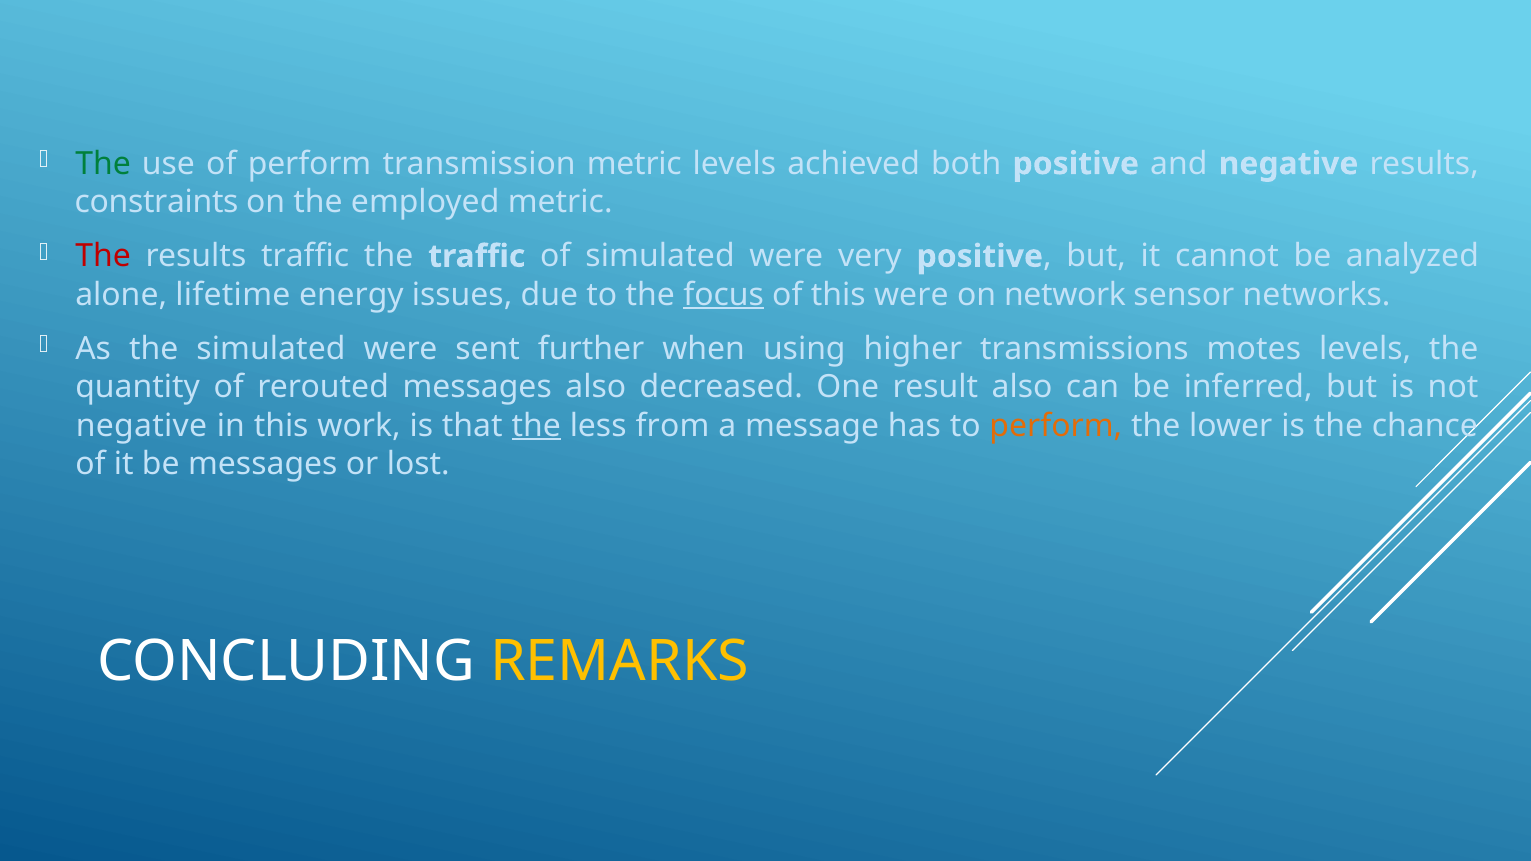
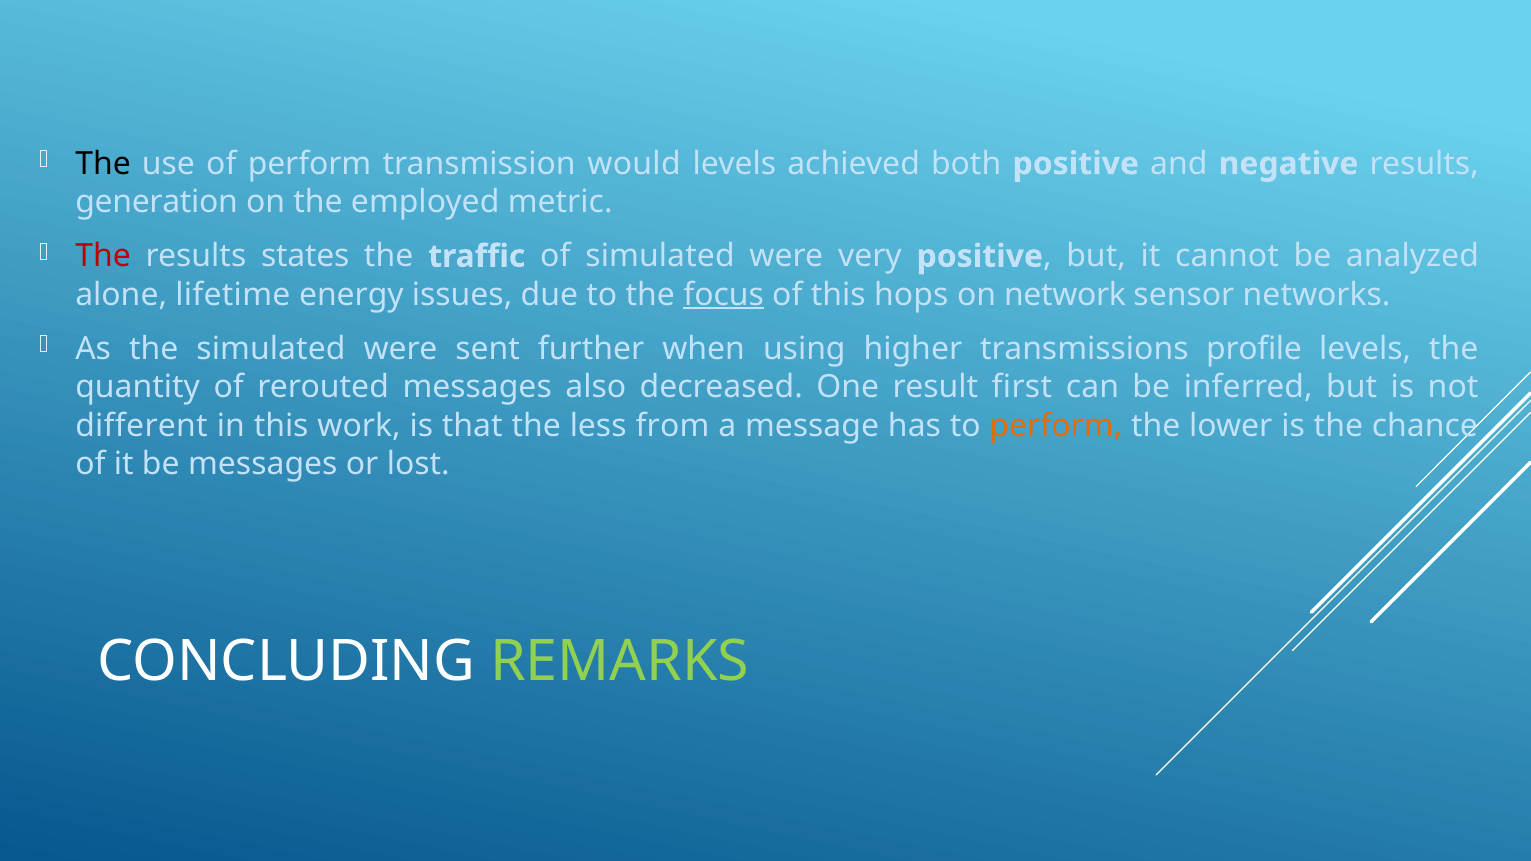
The at (103, 164) colour: green -> black
transmission metric: metric -> would
constraints: constraints -> generation
results traffic: traffic -> states
this were: were -> hops
motes: motes -> profile
result also: also -> first
negative at (142, 426): negative -> different
the at (536, 426) underline: present -> none
REMARKS colour: yellow -> light green
